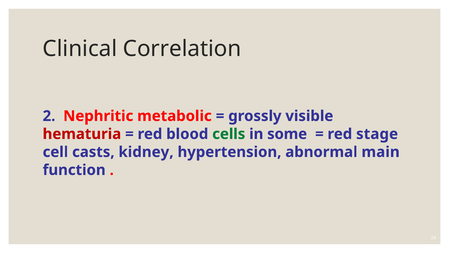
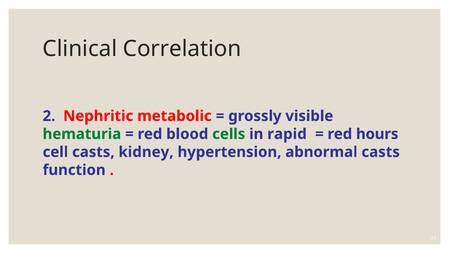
hematuria colour: red -> green
some: some -> rapid
stage: stage -> hours
abnormal main: main -> casts
